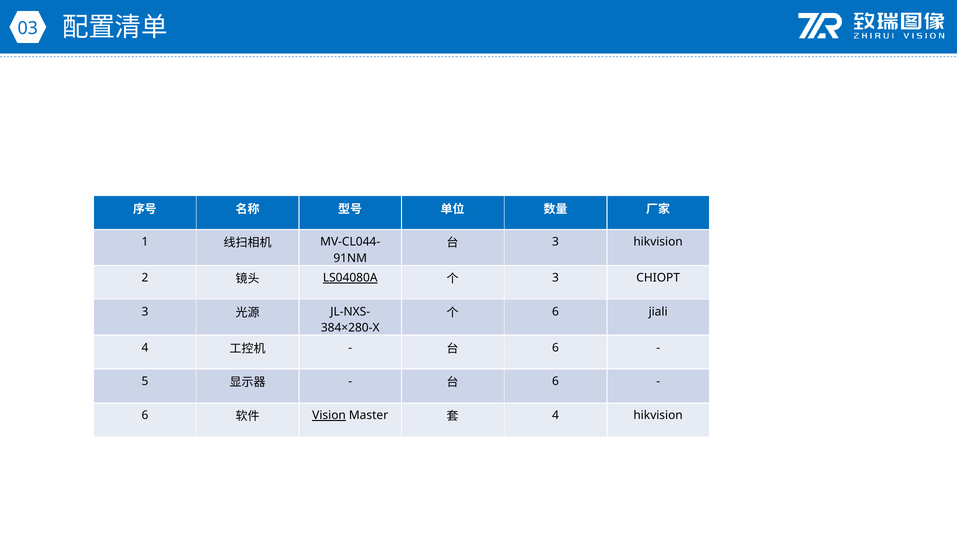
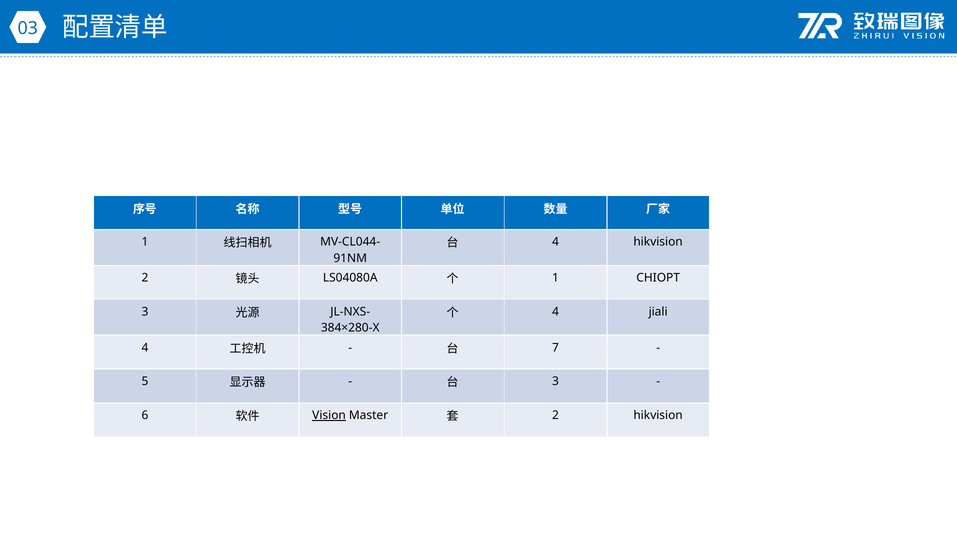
3 at (556, 242): 3 -> 4
LS04080A underline: present -> none
3 at (556, 278): 3 -> 1
6 at (556, 312): 6 -> 4
6 at (556, 348): 6 -> 7
6 at (556, 382): 6 -> 3
4 at (556, 416): 4 -> 2
